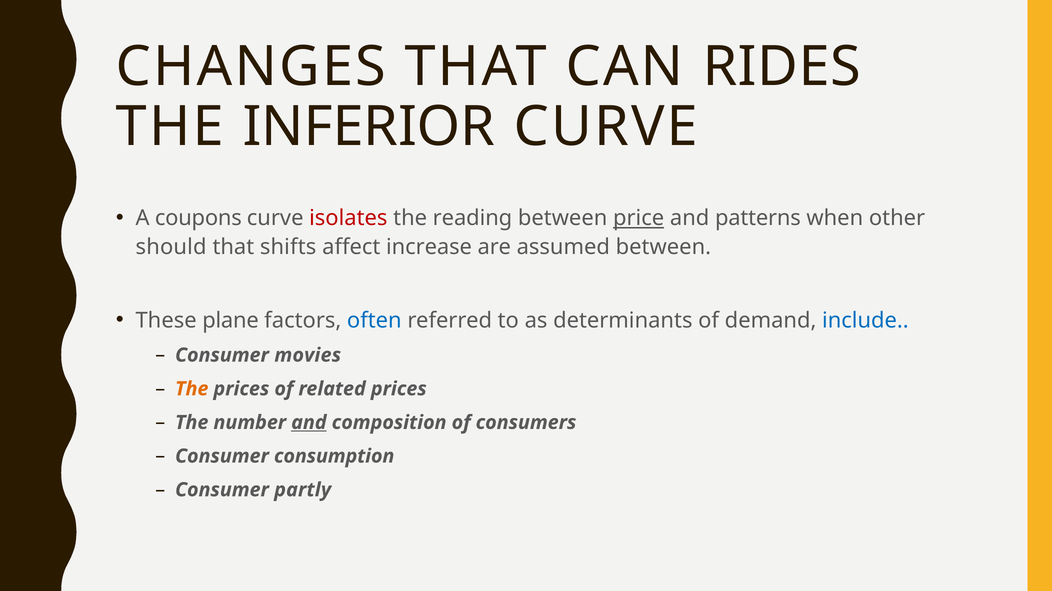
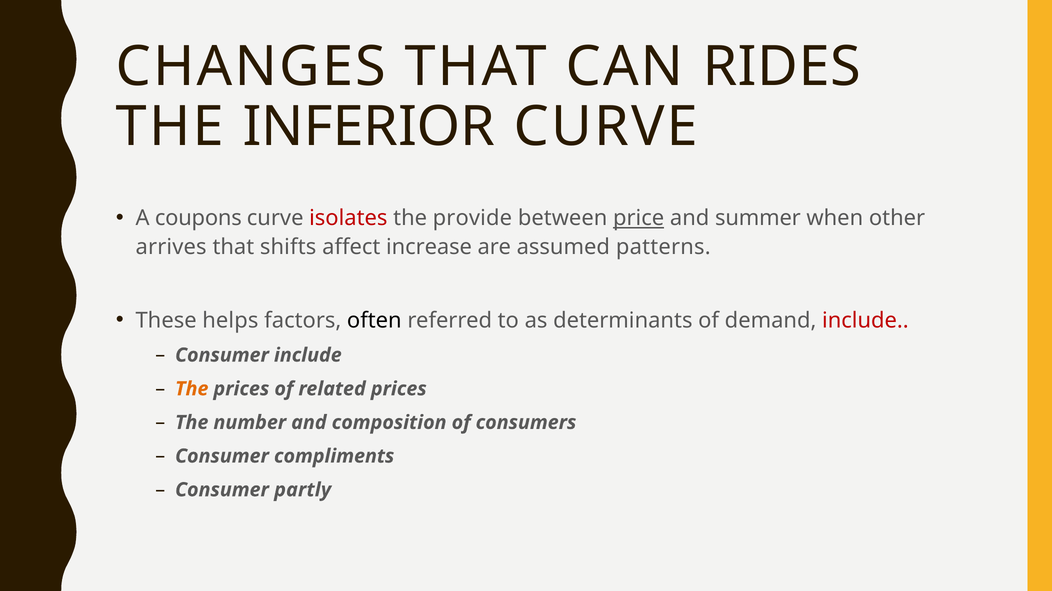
reading: reading -> provide
patterns: patterns -> summer
should: should -> arrives
assumed between: between -> patterns
plane: plane -> helps
often colour: blue -> black
include at (865, 321) colour: blue -> red
Consumer movies: movies -> include
and at (309, 423) underline: present -> none
consumption: consumption -> compliments
